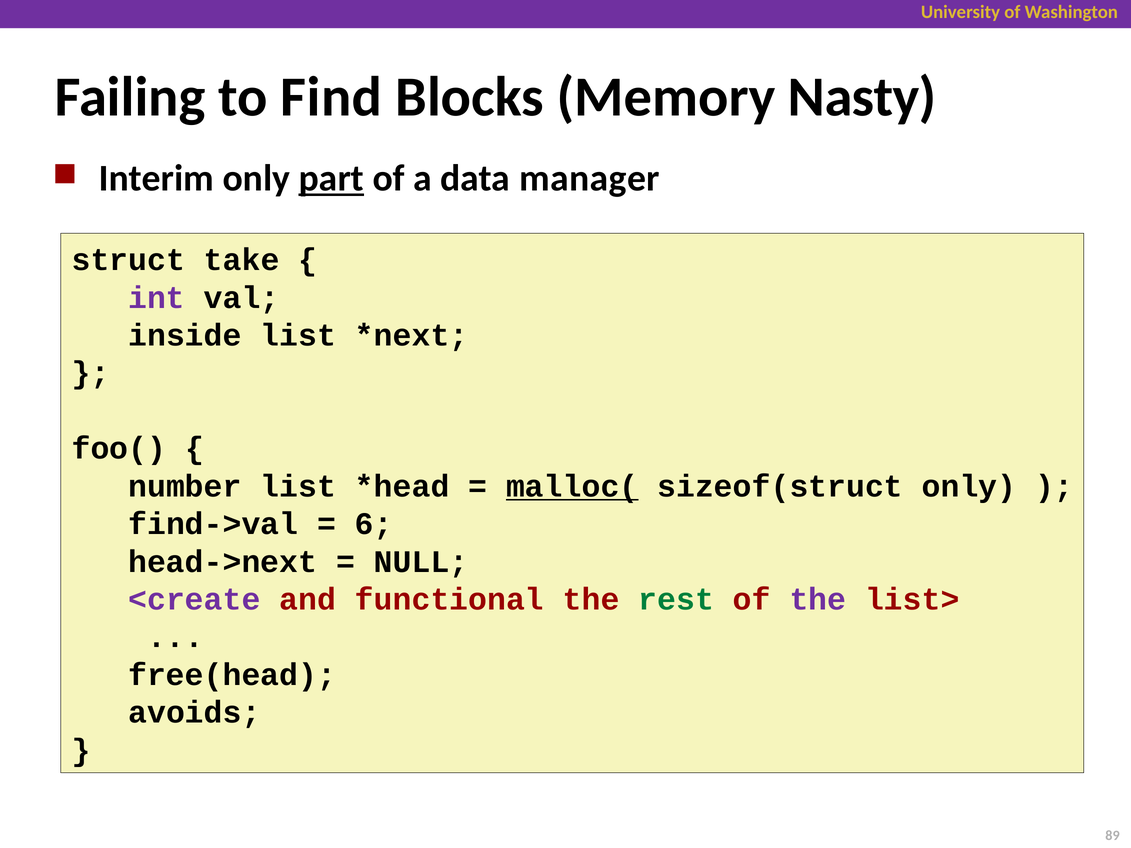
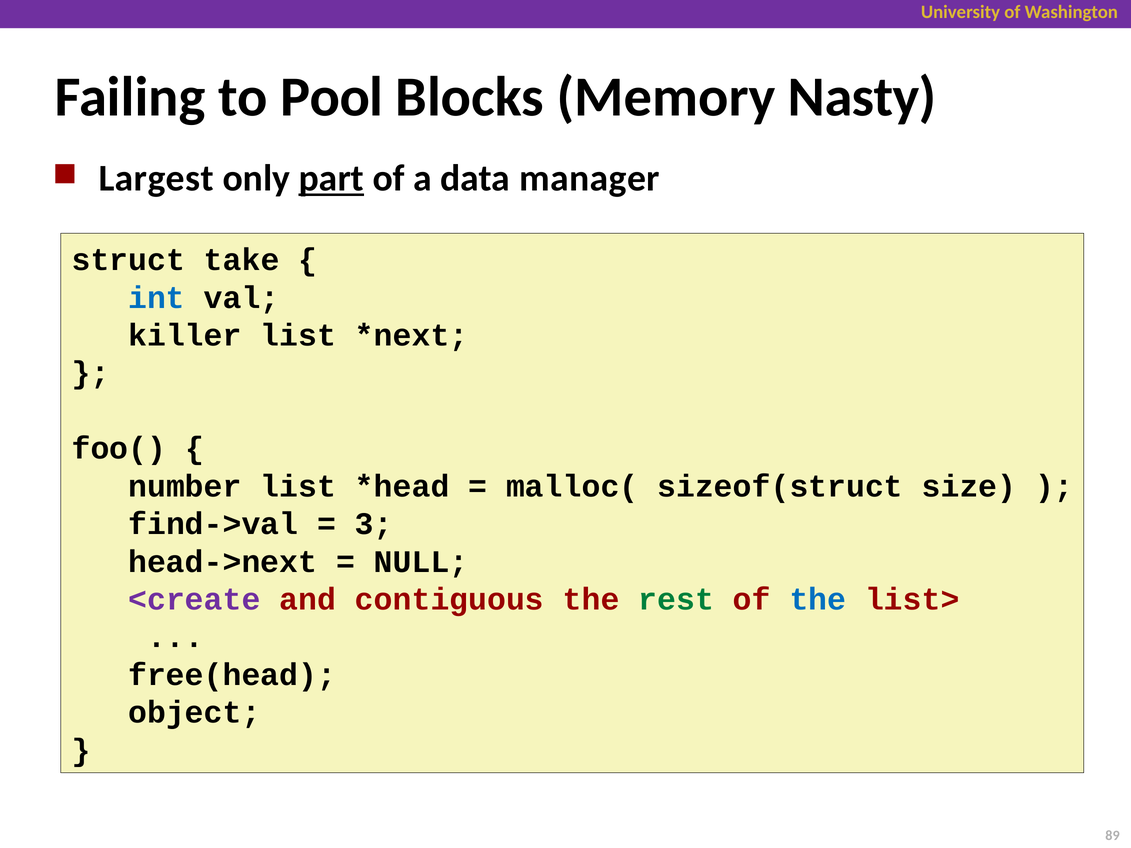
Find: Find -> Pool
Interim: Interim -> Largest
int colour: purple -> blue
inside: inside -> killer
malloc( underline: present -> none
sizeof(struct only: only -> size
6: 6 -> 3
functional: functional -> contiguous
the at (818, 600) colour: purple -> blue
avoids: avoids -> object
